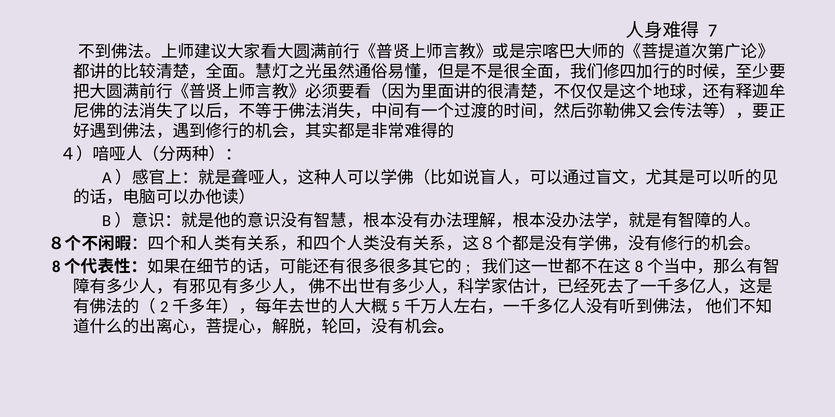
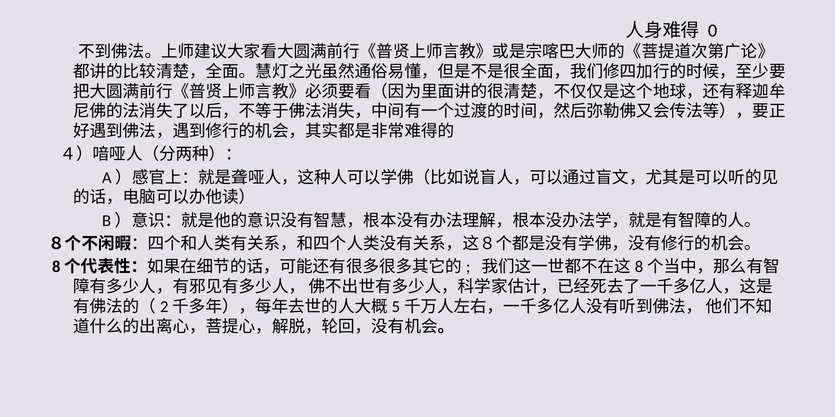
7: 7 -> 0
